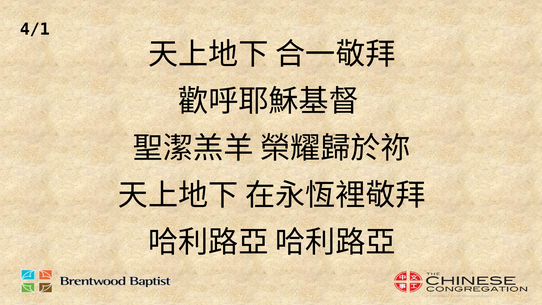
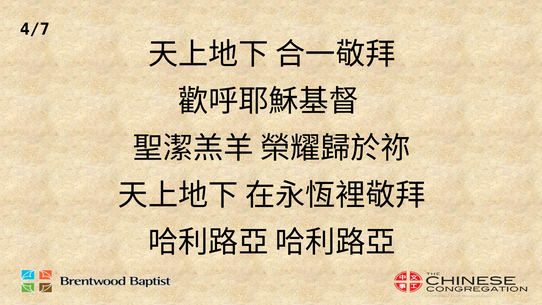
4/1: 4/1 -> 4/7
